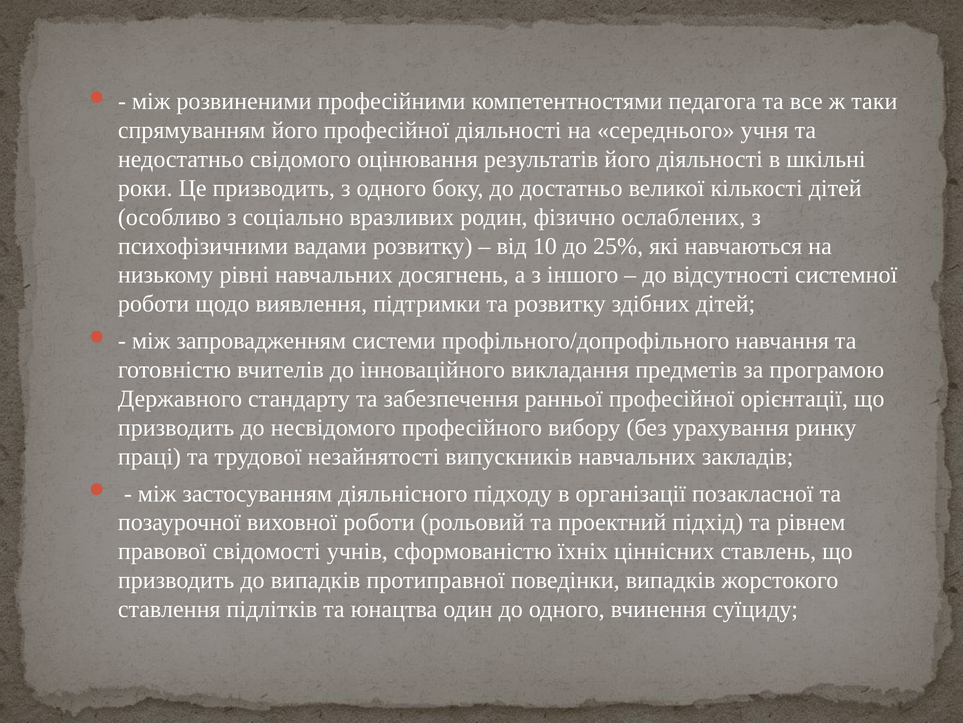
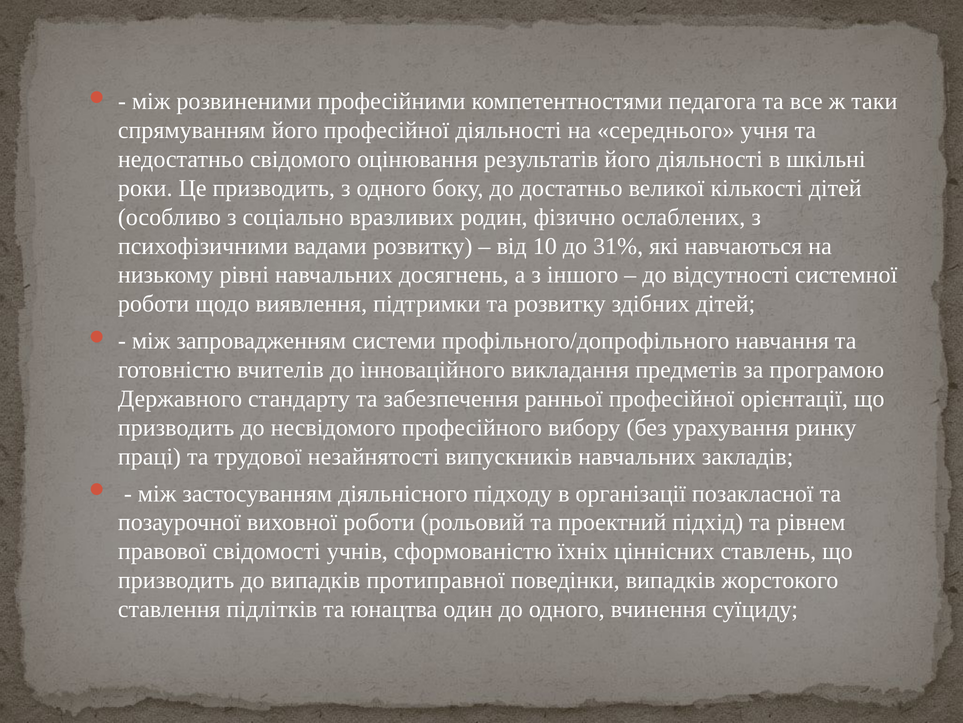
25%: 25% -> 31%
